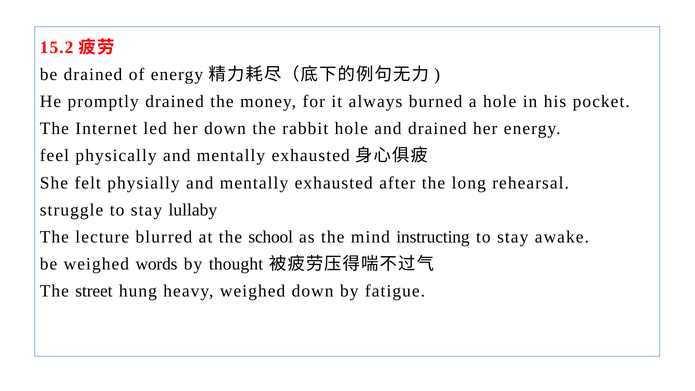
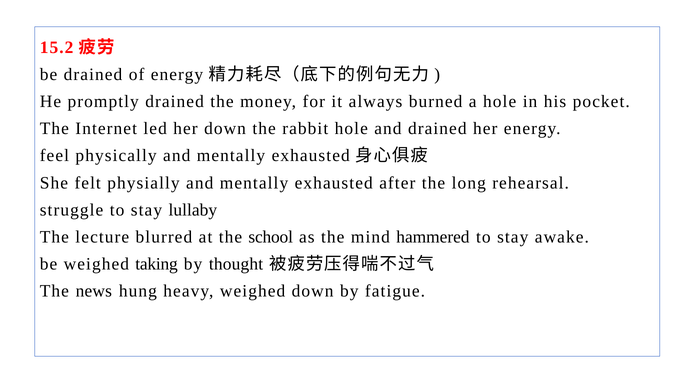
instructing: instructing -> hammered
words: words -> taking
street: street -> news
